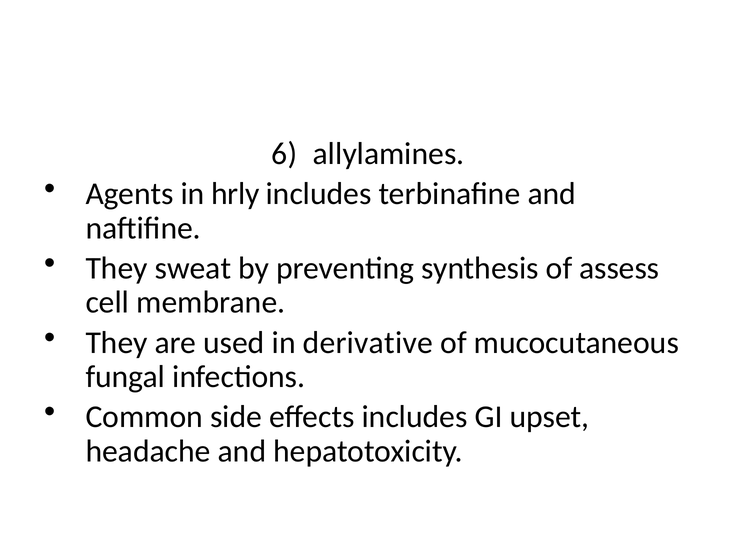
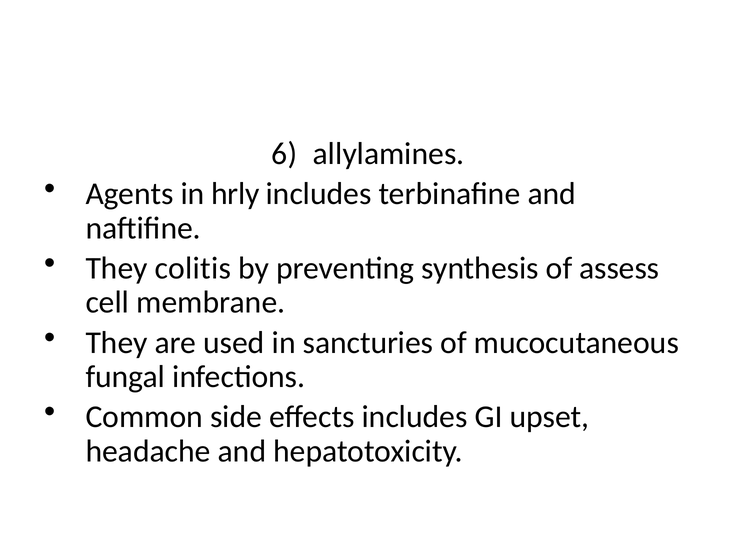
sweat: sweat -> colitis
derivative: derivative -> sancturies
